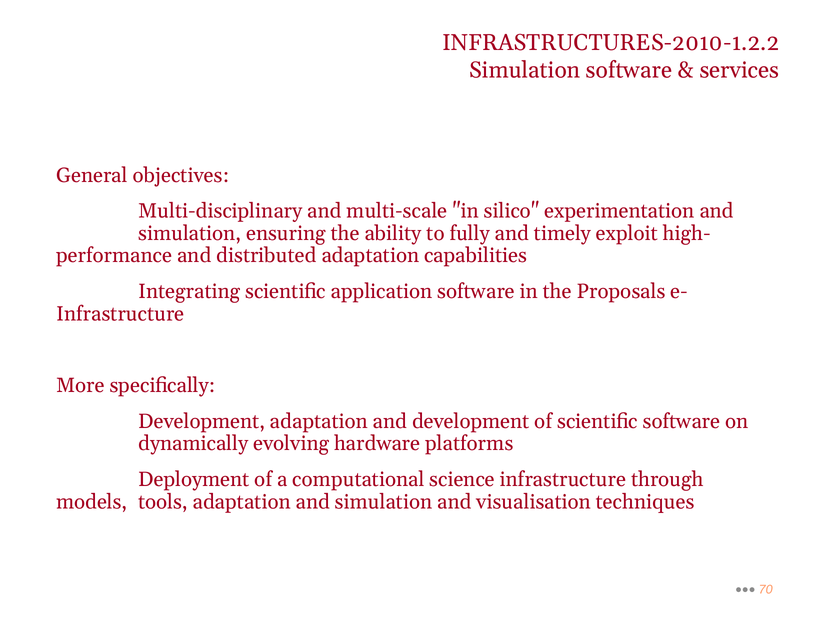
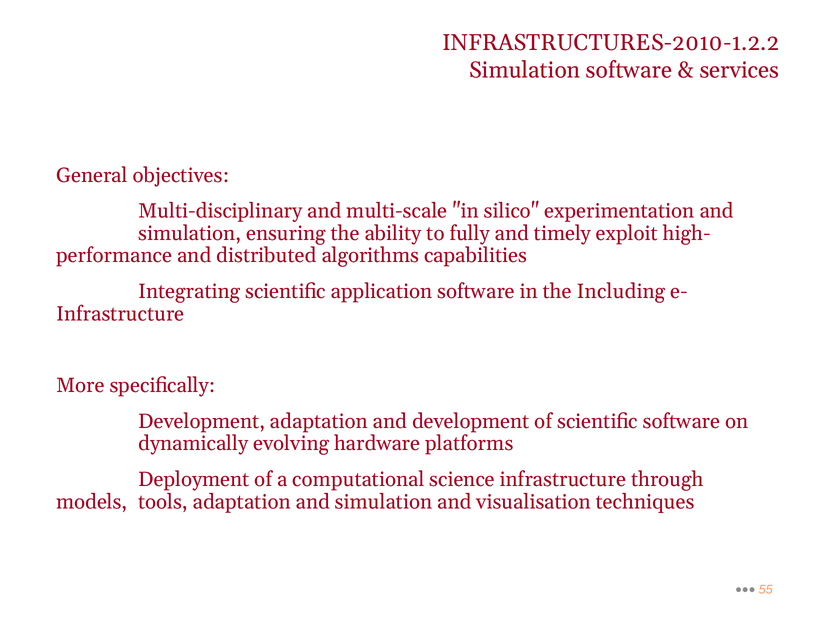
distributed adaptation: adaptation -> algorithms
Proposals: Proposals -> Including
70: 70 -> 55
